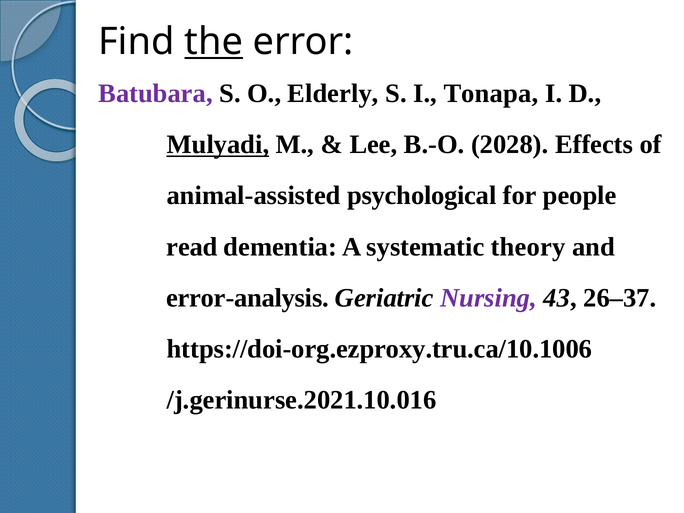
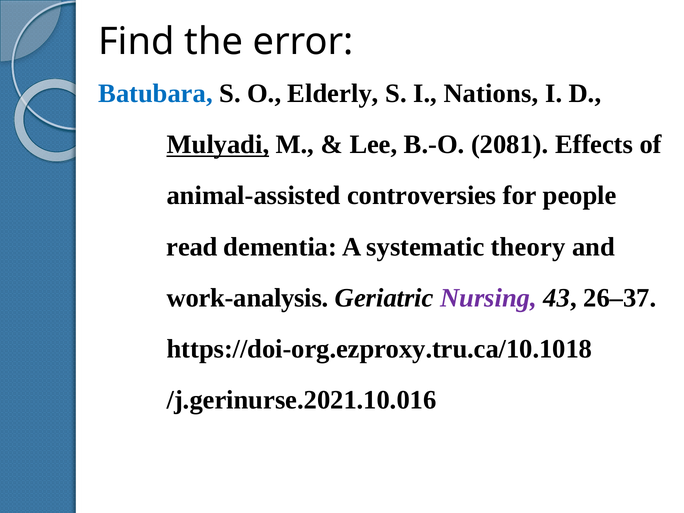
the underline: present -> none
Batubara colour: purple -> blue
Tonapa: Tonapa -> Nations
2028: 2028 -> 2081
psychological: psychological -> controversies
error-analysis: error-analysis -> work-analysis
https://doi-org.ezproxy.tru.ca/10.1006: https://doi-org.ezproxy.tru.ca/10.1006 -> https://doi-org.ezproxy.tru.ca/10.1018
